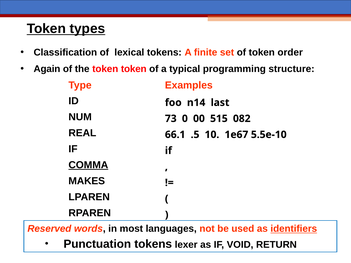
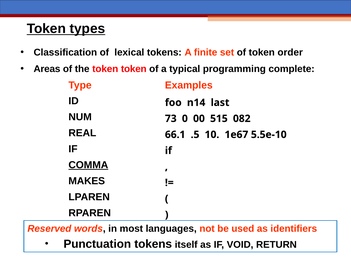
Again: Again -> Areas
structure: structure -> complete
identifiers underline: present -> none
lexer: lexer -> itself
